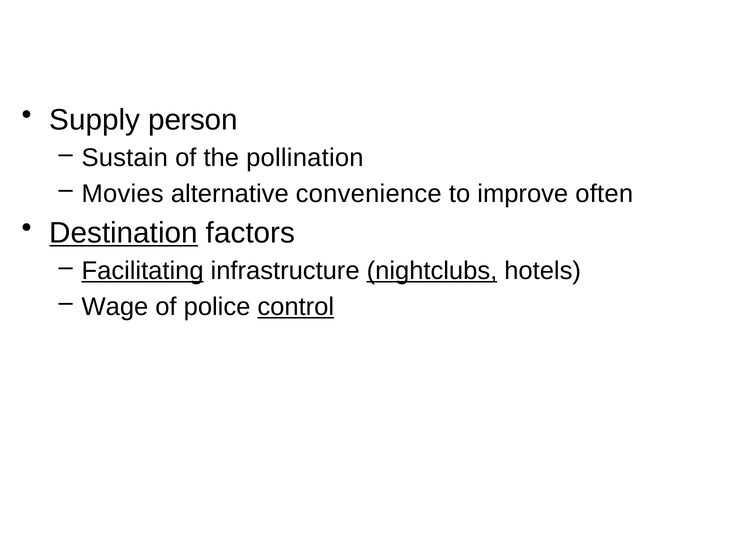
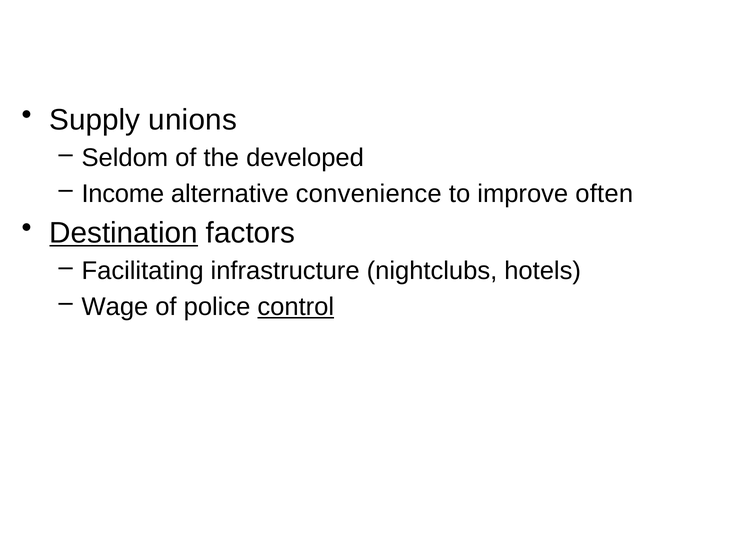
person: person -> unions
Sustain: Sustain -> Seldom
pollination: pollination -> developed
Movies: Movies -> Income
Facilitating underline: present -> none
nightclubs underline: present -> none
